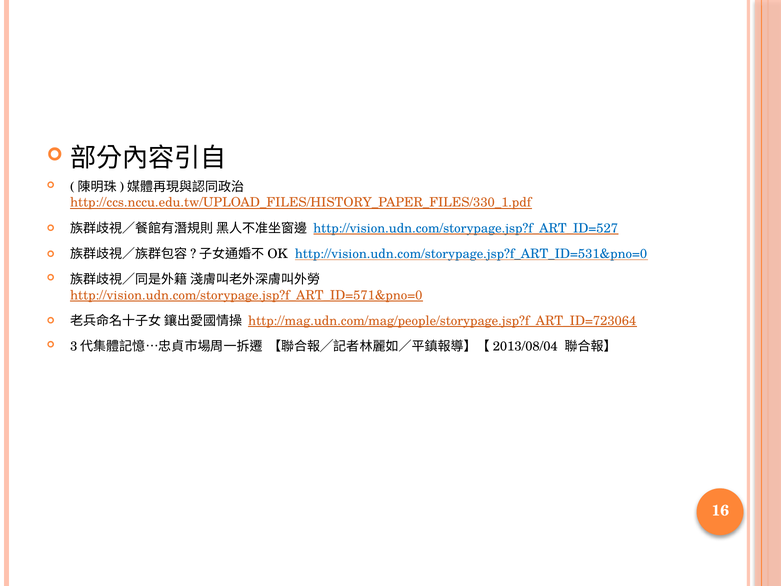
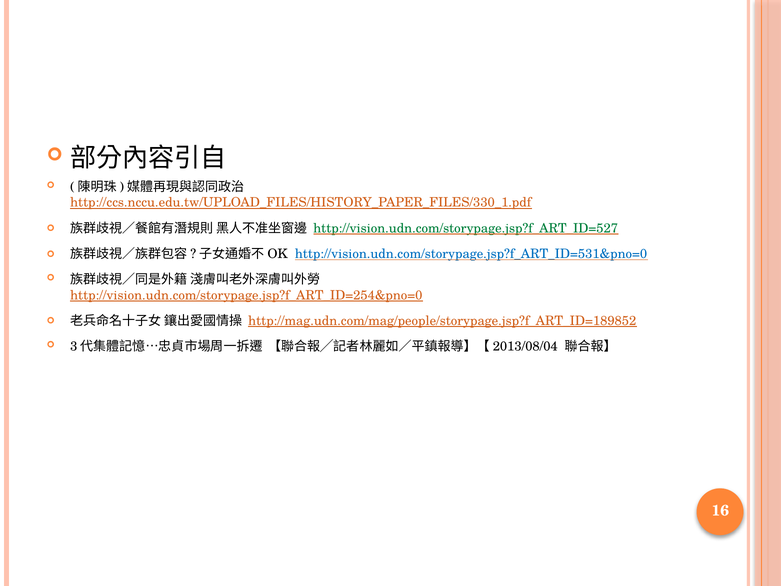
http://vision.udn.com/storypage.jsp?f_ART_ID=527 colour: blue -> green
http://vision.udn.com/storypage.jsp?f_ART_ID=571&pno=0: http://vision.udn.com/storypage.jsp?f_ART_ID=571&pno=0 -> http://vision.udn.com/storypage.jsp?f_ART_ID=254&pno=0
http://mag.udn.com/mag/people/storypage.jsp?f_ART_ID=723064: http://mag.udn.com/mag/people/storypage.jsp?f_ART_ID=723064 -> http://mag.udn.com/mag/people/storypage.jsp?f_ART_ID=189852
